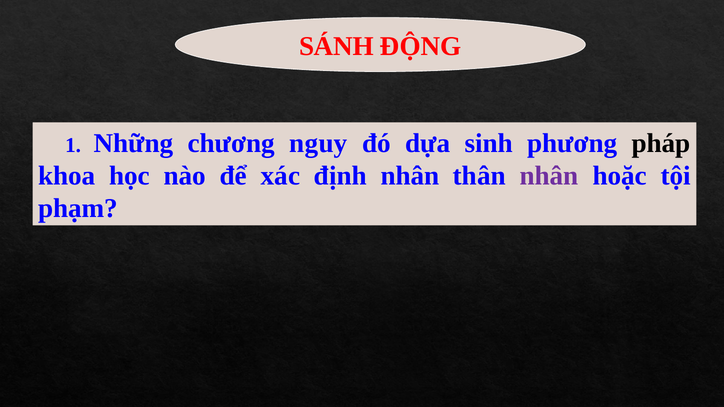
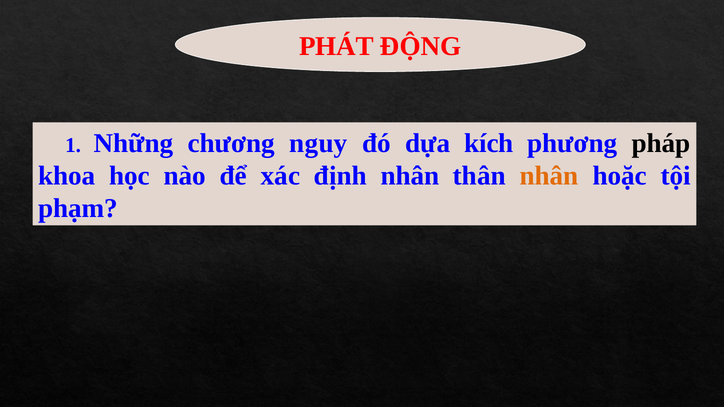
SÁNH: SÁNH -> PHÁT
sinh: sinh -> kích
nhân at (549, 176) colour: purple -> orange
